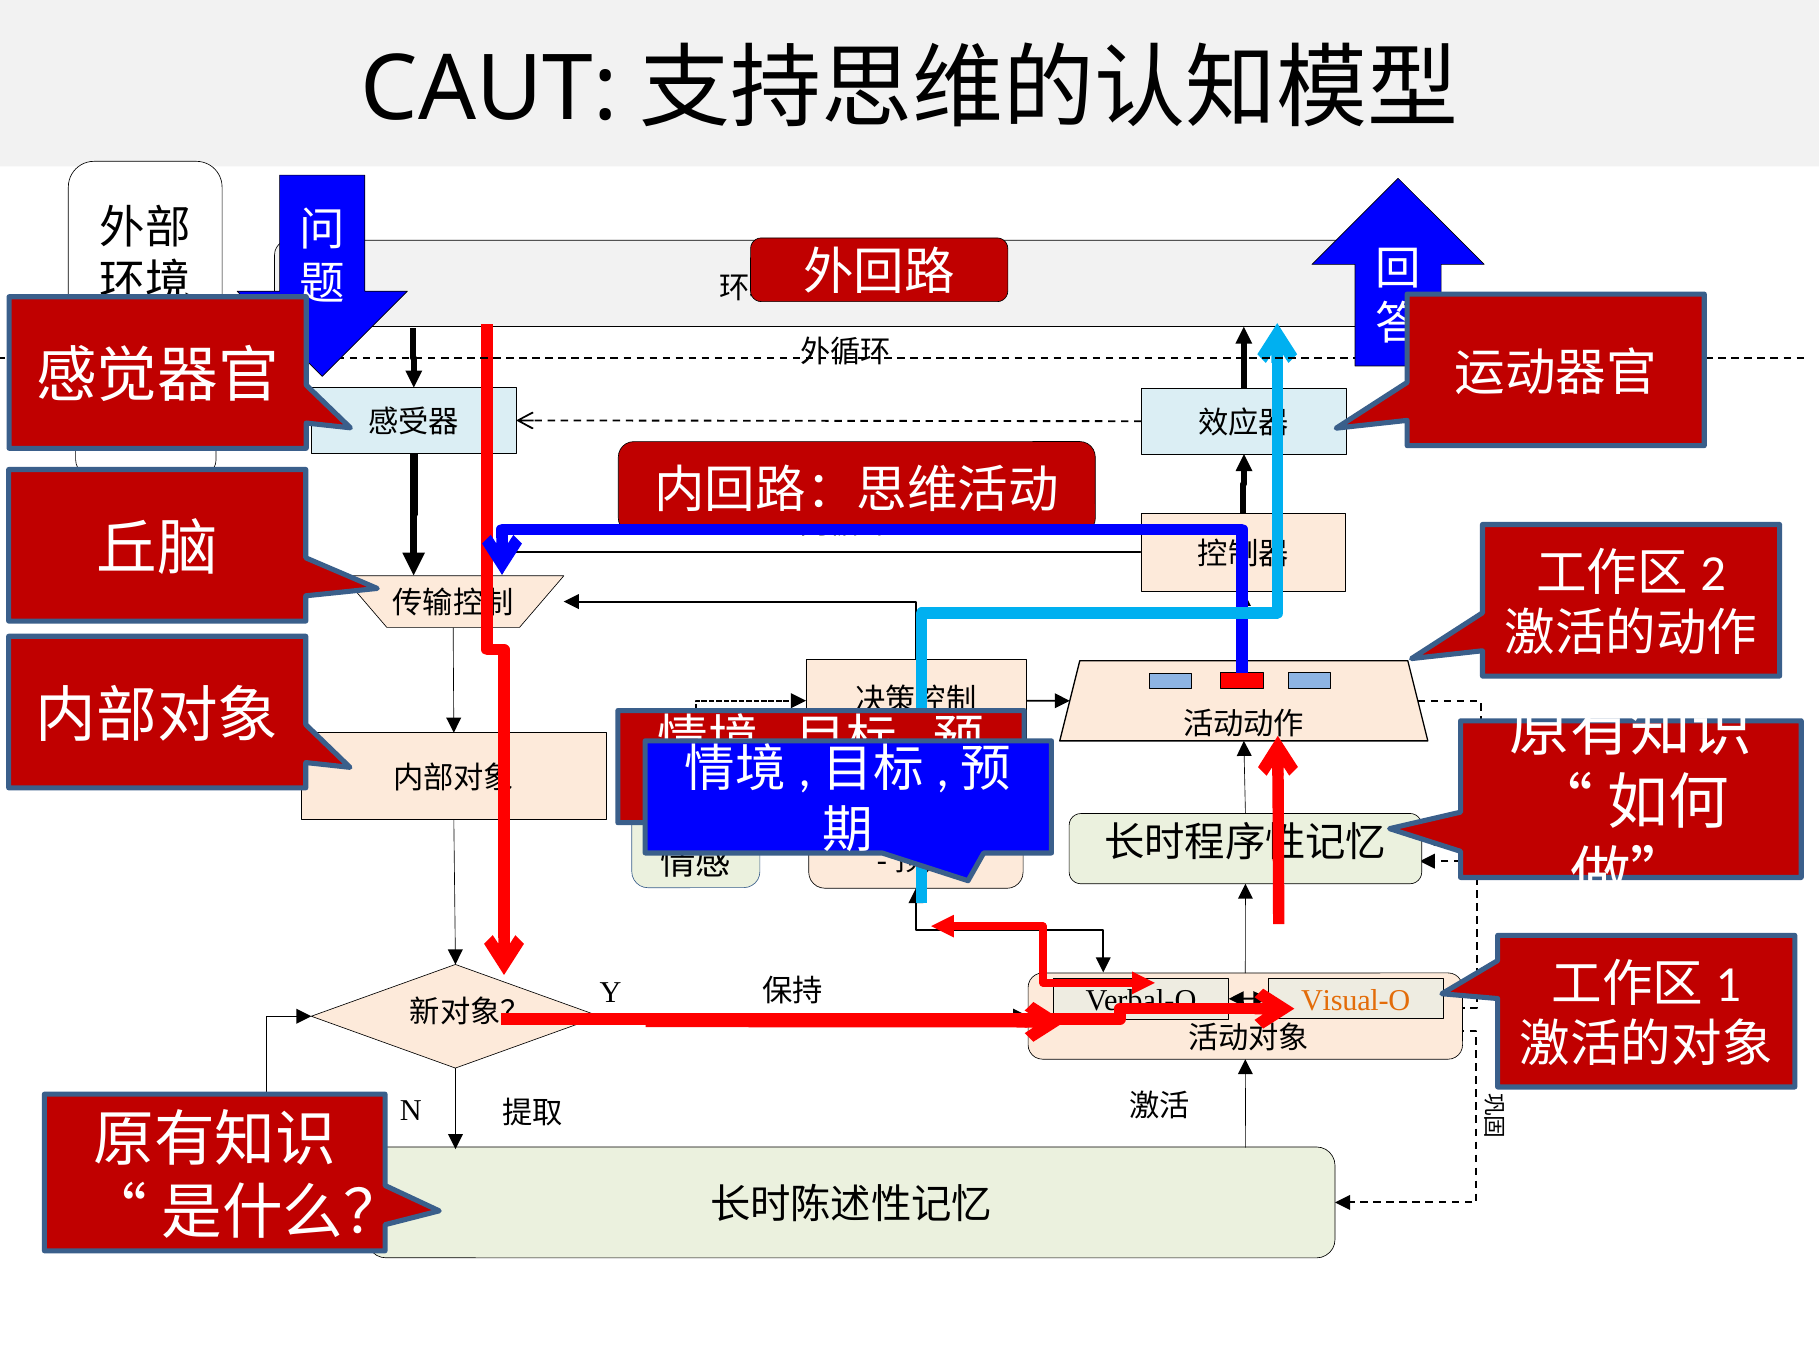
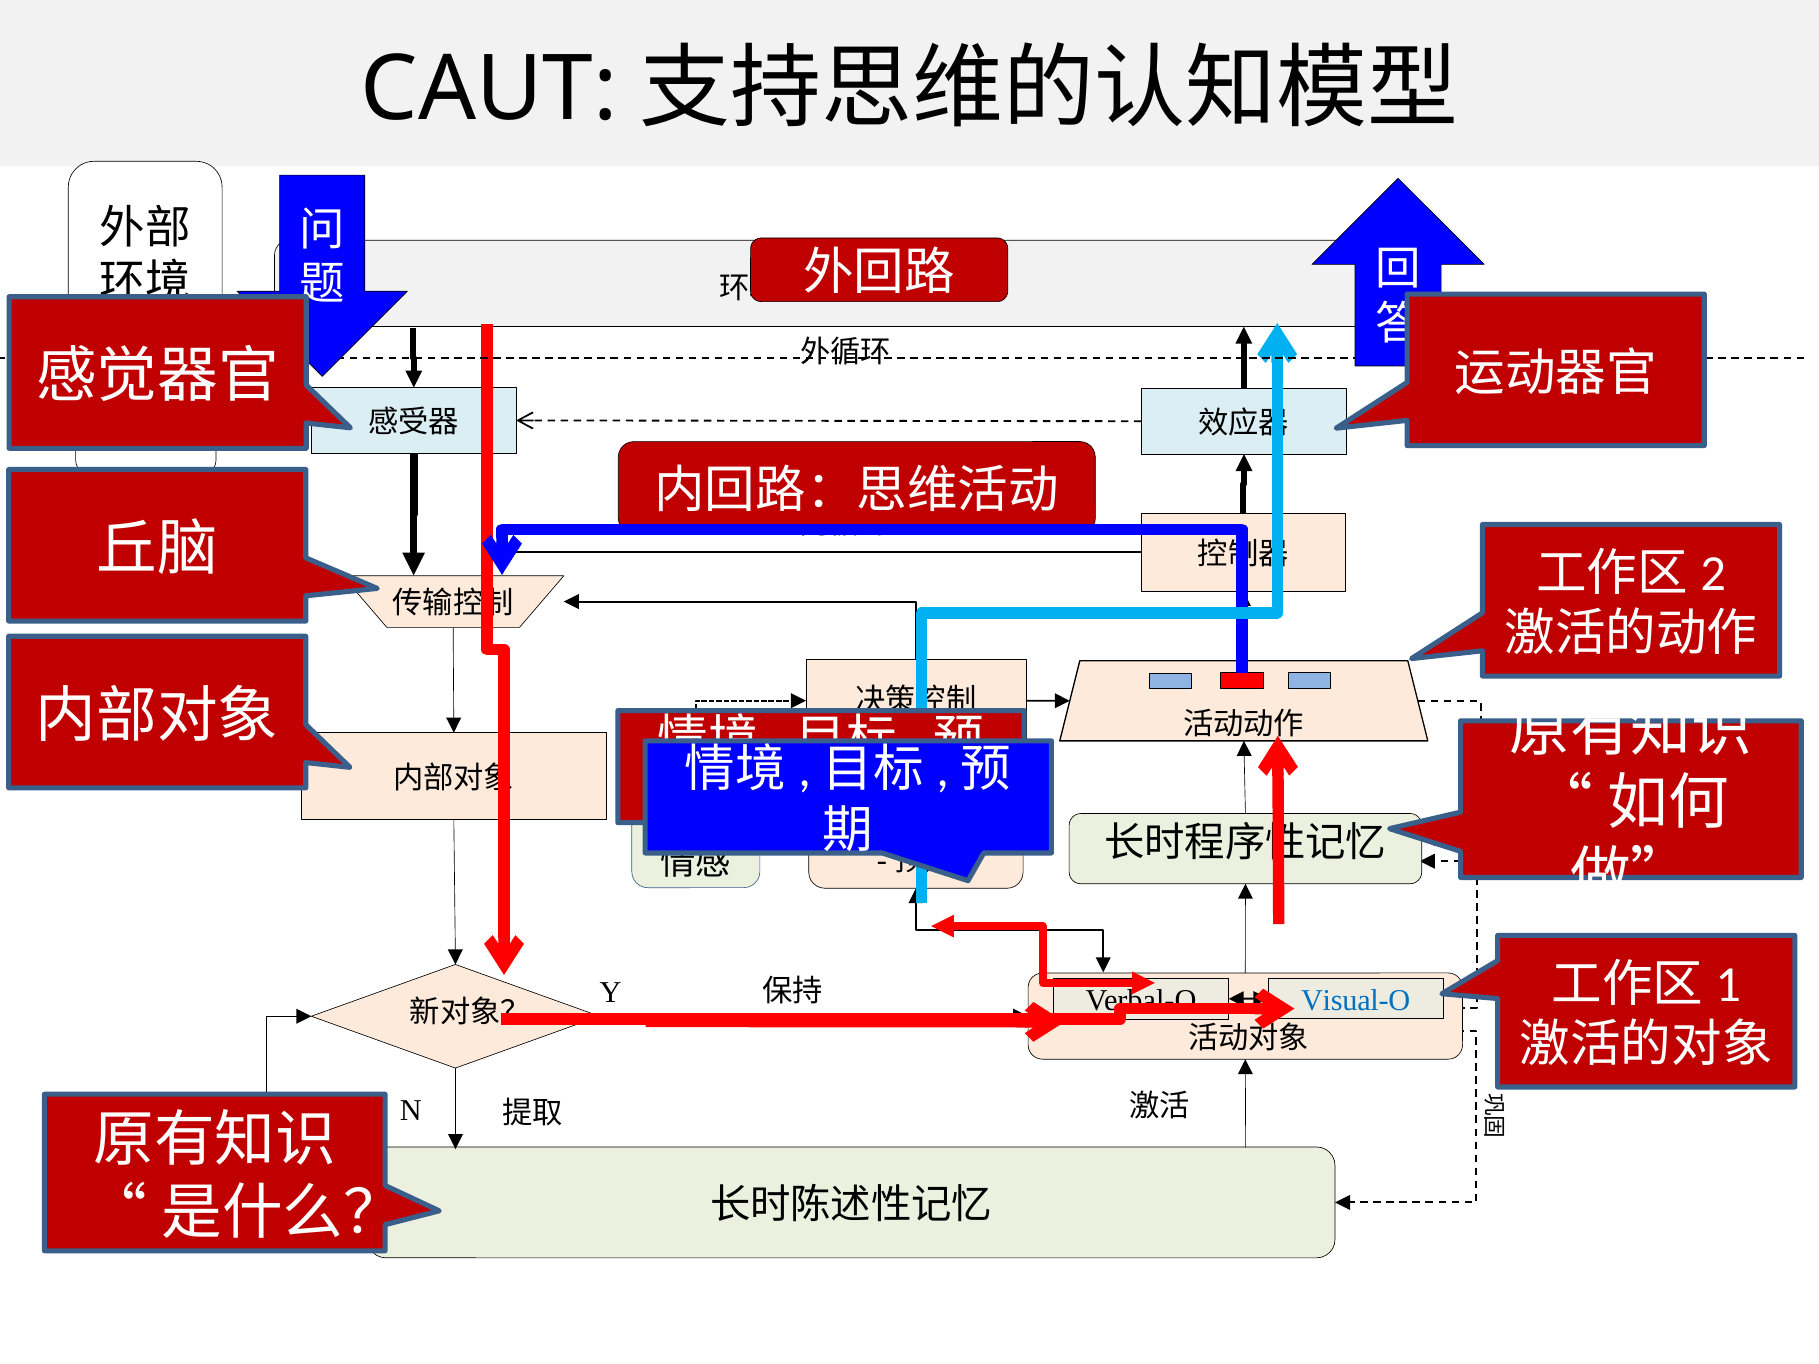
Visual-O colour: orange -> blue
